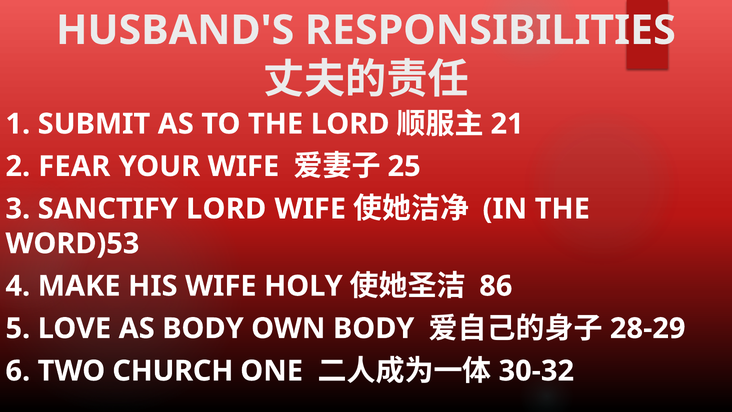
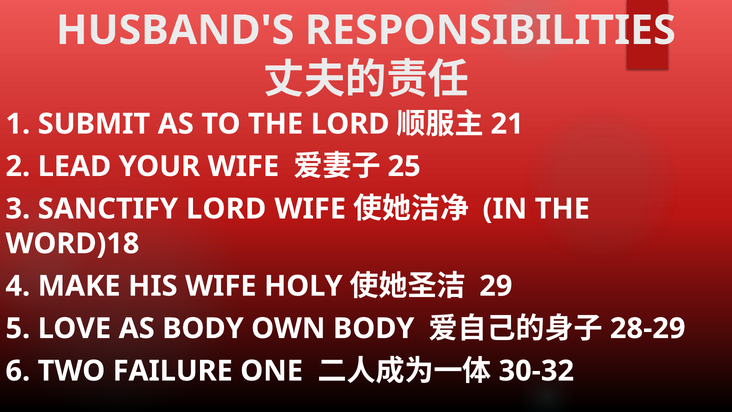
FEAR: FEAR -> LEAD
WORD)53: WORD)53 -> WORD)18
86: 86 -> 29
CHURCH: CHURCH -> FAILURE
